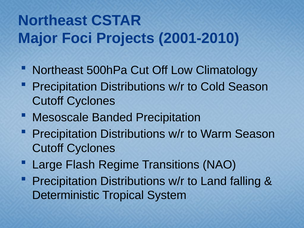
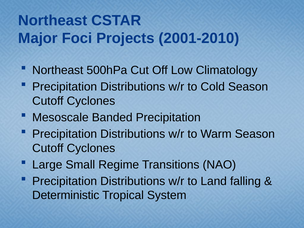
Flash: Flash -> Small
